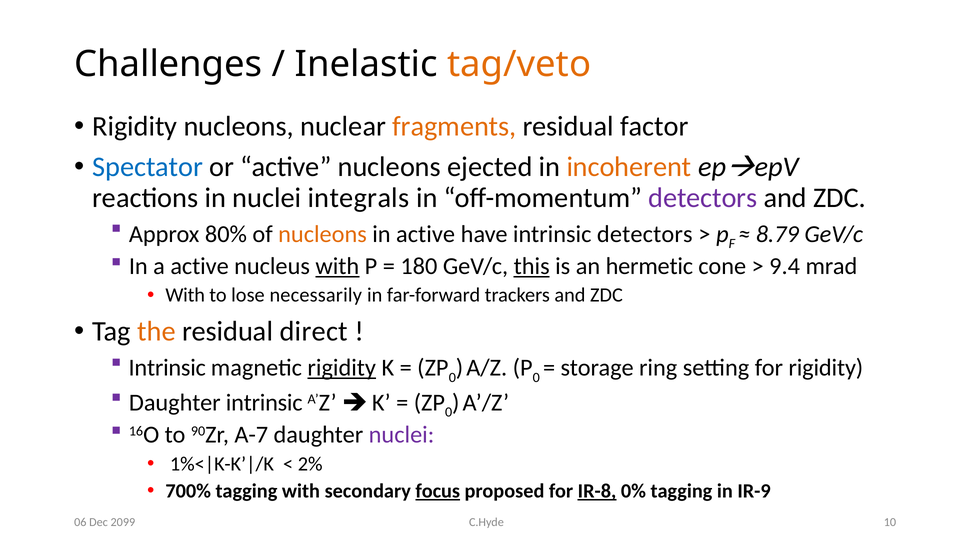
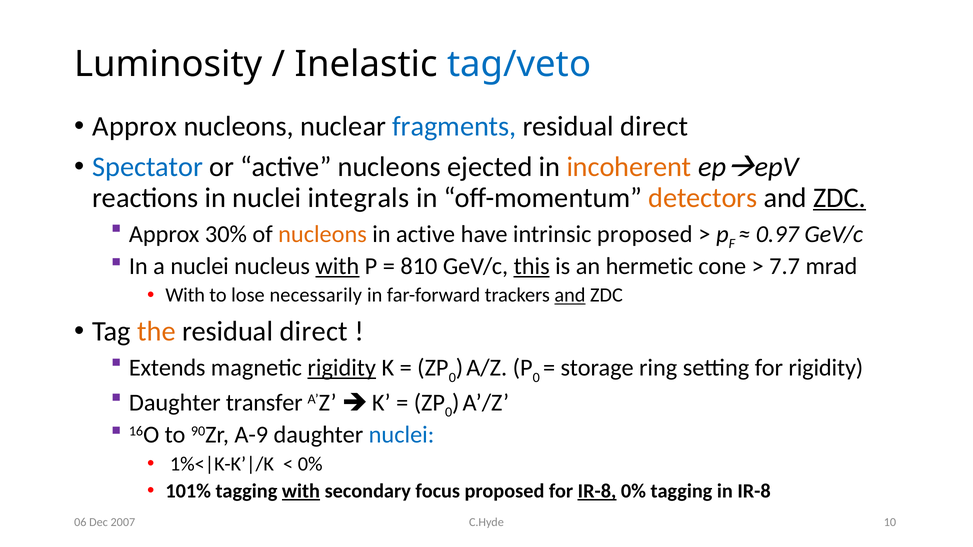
Challenges: Challenges -> Luminosity
tag/veto colour: orange -> blue
Rigidity at (135, 126): Rigidity -> Approx
fragments colour: orange -> blue
factor at (654, 126): factor -> direct
detectors at (703, 198) colour: purple -> orange
ZDC at (840, 198) underline: none -> present
80%: 80% -> 30%
intrinsic detectors: detectors -> proposed
8.79: 8.79 -> 0.97
a active: active -> nuclei
180: 180 -> 810
9.4: 9.4 -> 7.7
and at (570, 295) underline: none -> present
Intrinsic at (167, 368): Intrinsic -> Extends
Daughter intrinsic: intrinsic -> transfer
A-7: A-7 -> A-9
nuclei at (402, 435) colour: purple -> blue
2% at (310, 464): 2% -> 0%
700%: 700% -> 101%
with at (301, 491) underline: none -> present
focus underline: present -> none
in IR-9: IR-9 -> IR-8
2099: 2099 -> 2007
